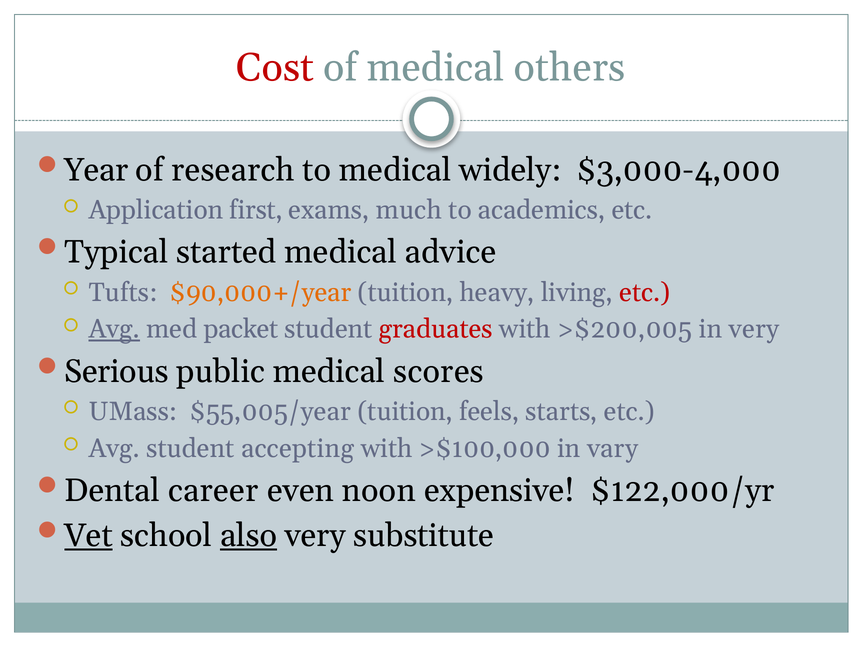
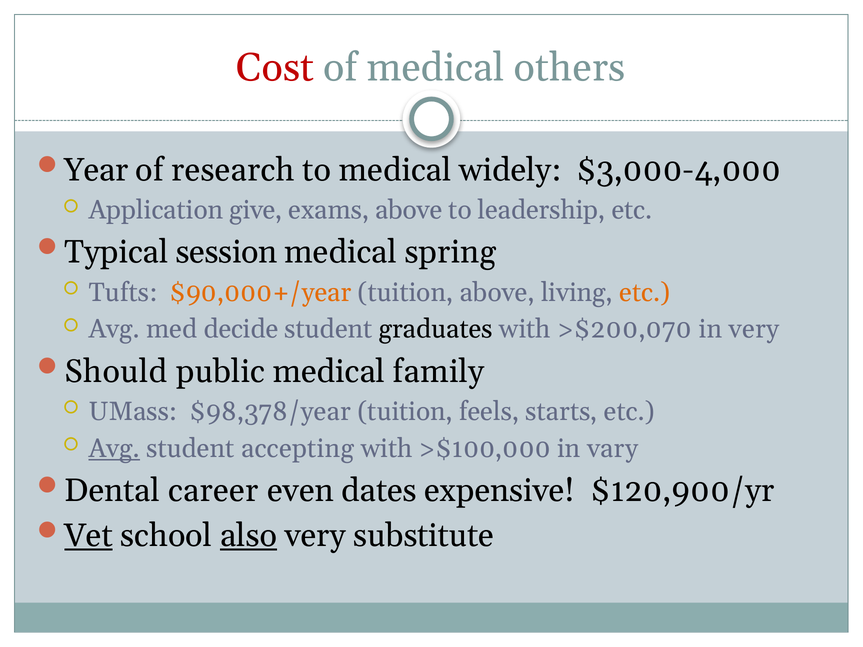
first: first -> give
exams much: much -> above
academics: academics -> leadership
started: started -> session
advice: advice -> spring
tuition heavy: heavy -> above
etc at (645, 292) colour: red -> orange
Avg at (114, 329) underline: present -> none
packet: packet -> decide
graduates colour: red -> black
>$200,005: >$200,005 -> >$200,070
Serious: Serious -> Should
scores: scores -> family
$55,005/year: $55,005/year -> $98,378/year
Avg at (114, 448) underline: none -> present
noon: noon -> dates
$122,000/yr: $122,000/yr -> $120,900/yr
